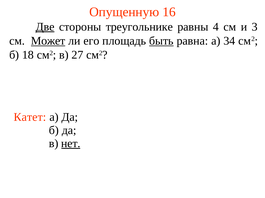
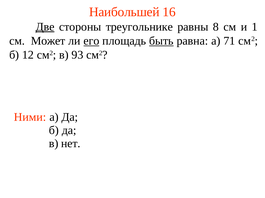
Опущенную: Опущенную -> Наибольшей
4: 4 -> 8
3: 3 -> 1
Может underline: present -> none
его underline: none -> present
34: 34 -> 71
18: 18 -> 12
27: 27 -> 93
Катет: Катет -> Ними
нет underline: present -> none
